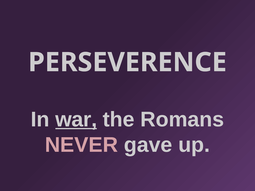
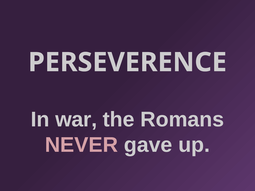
war underline: present -> none
